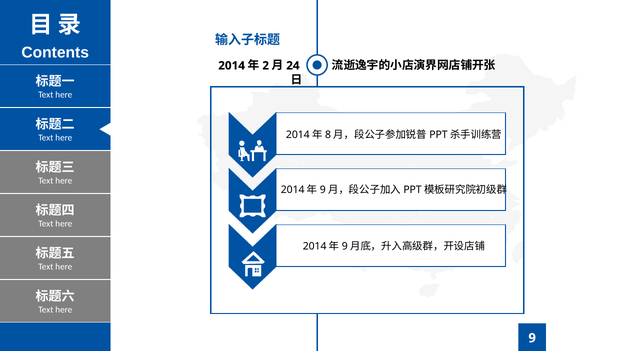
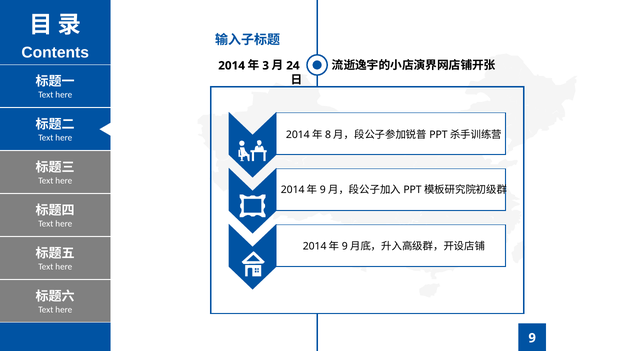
2: 2 -> 3
